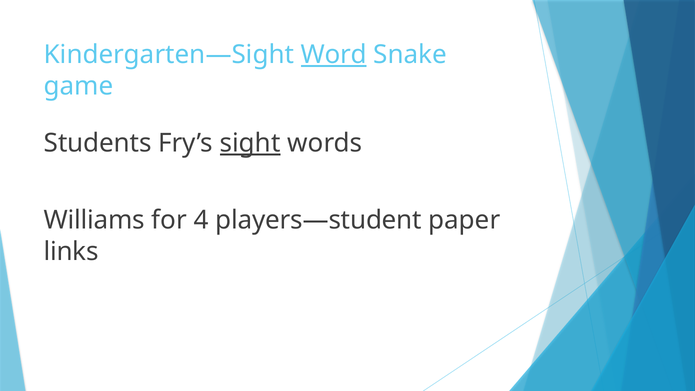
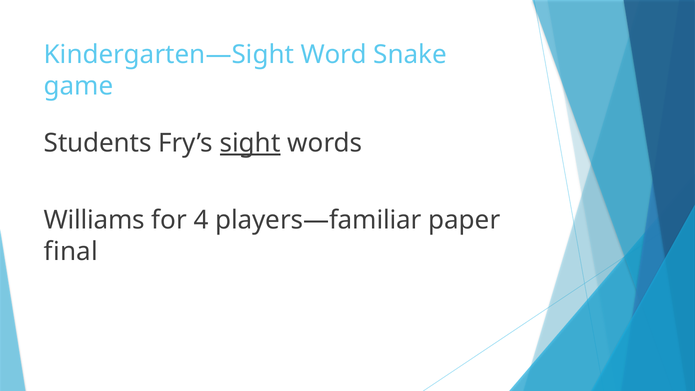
Word underline: present -> none
players—student: players—student -> players—familiar
links: links -> final
